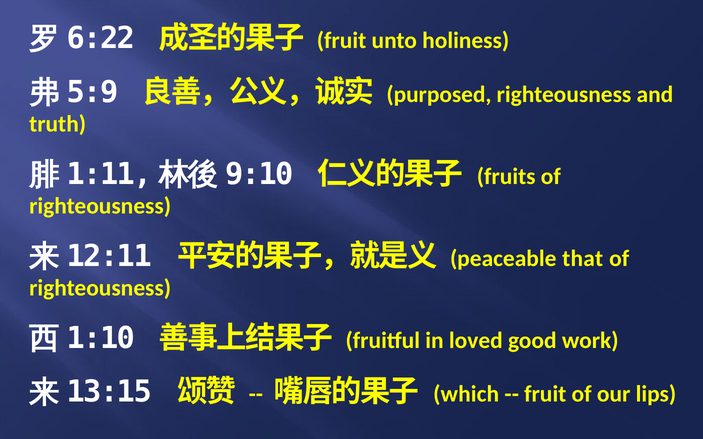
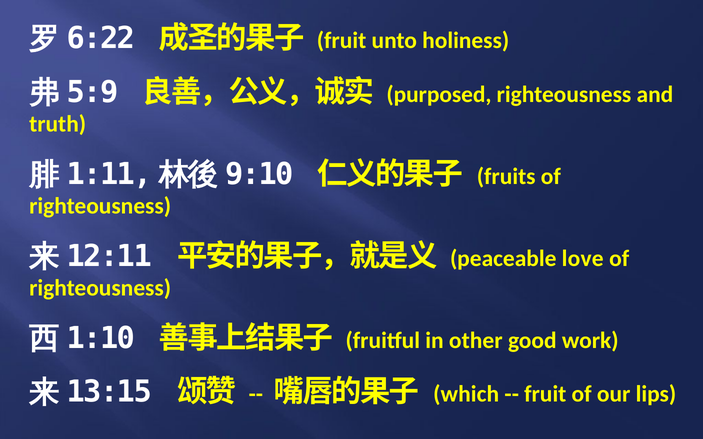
that: that -> love
loved: loved -> other
